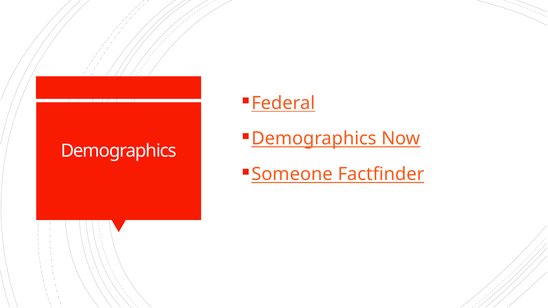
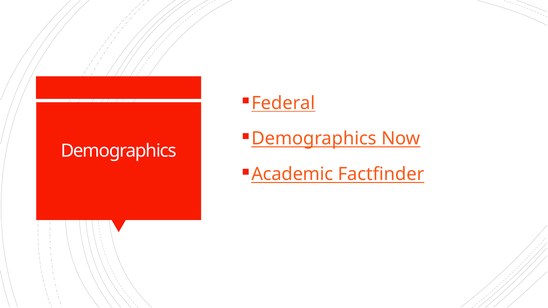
Someone: Someone -> Academic
